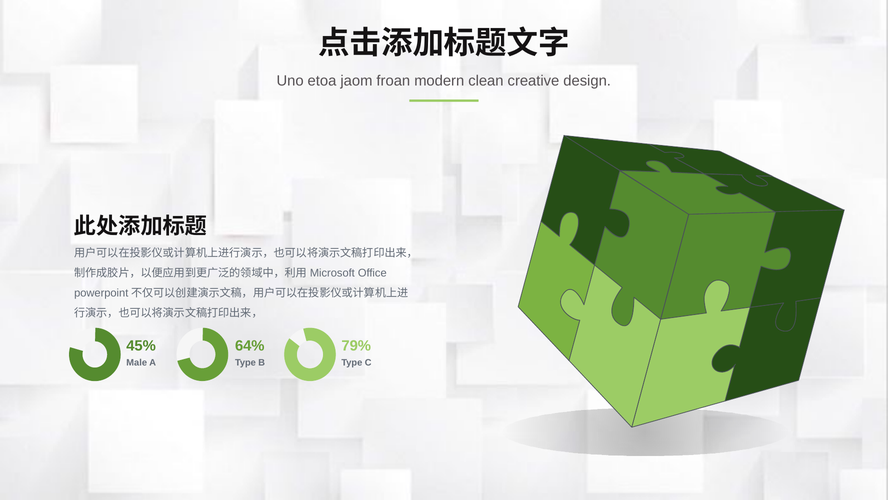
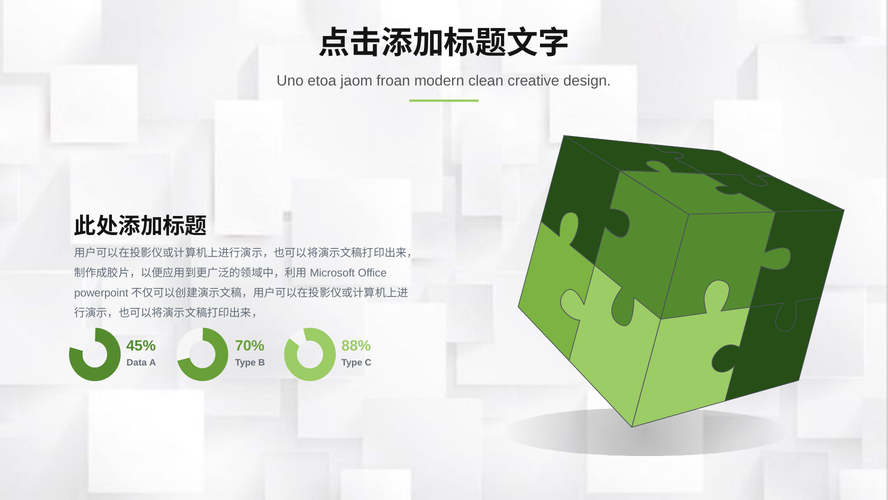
79%: 79% -> 88%
64%: 64% -> 70%
Male: Male -> Data
